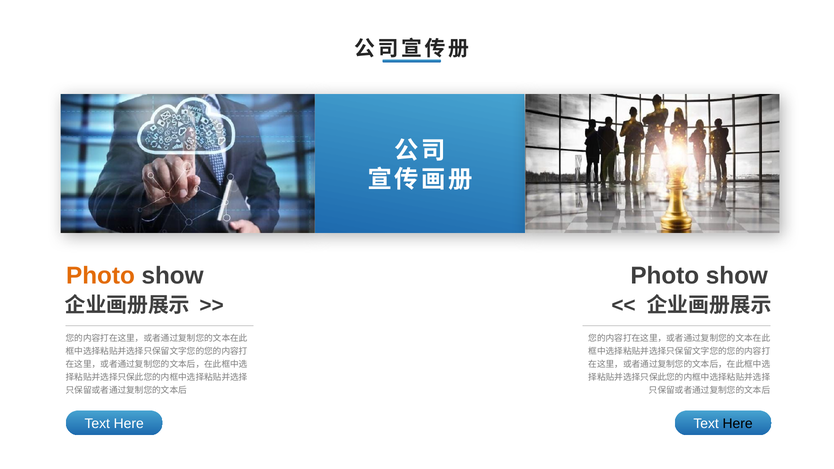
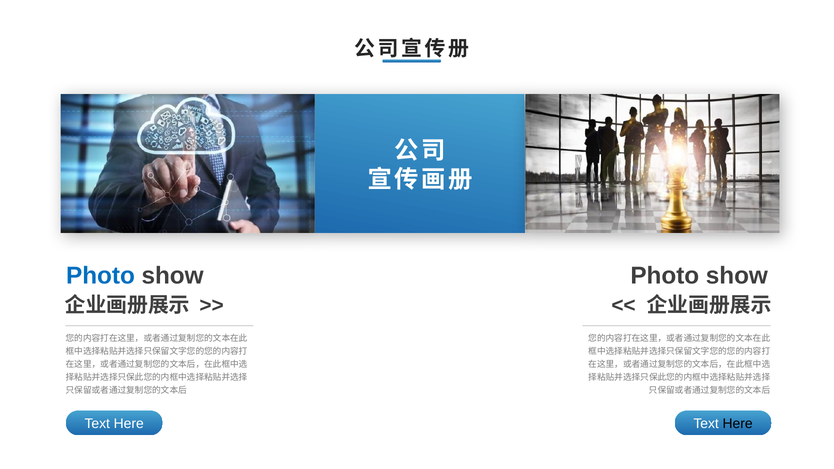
Photo at (100, 276) colour: orange -> blue
